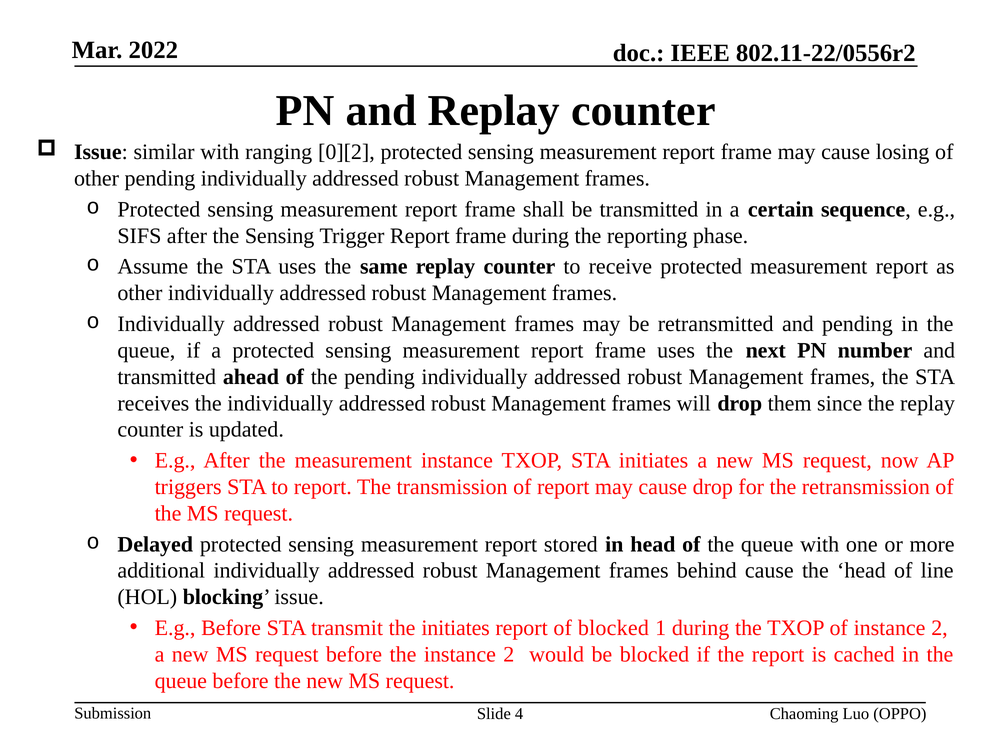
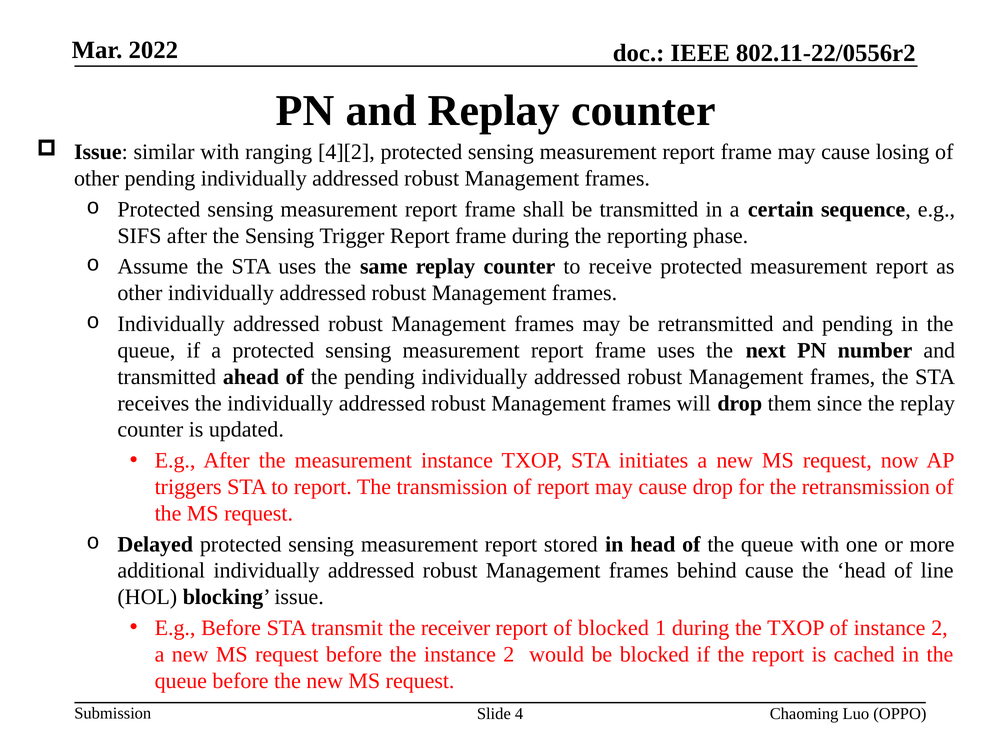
0][2: 0][2 -> 4][2
the initiates: initiates -> receiver
